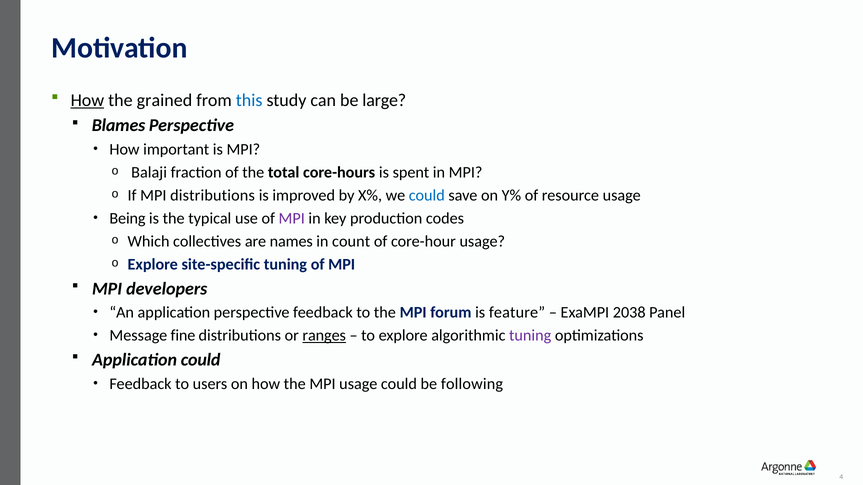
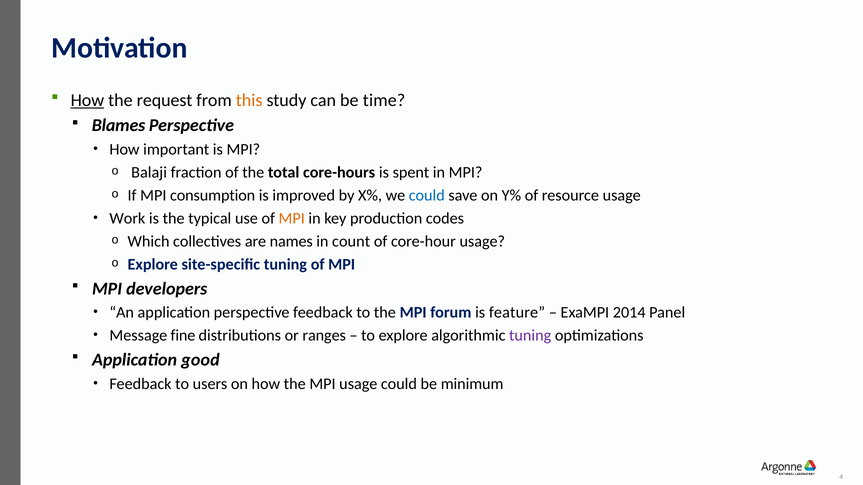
grained: grained -> request
this colour: blue -> orange
large: large -> time
MPI distributions: distributions -> consumption
Being: Being -> Work
MPI at (292, 219) colour: purple -> orange
2038: 2038 -> 2014
ranges underline: present -> none
Application could: could -> good
following: following -> minimum
